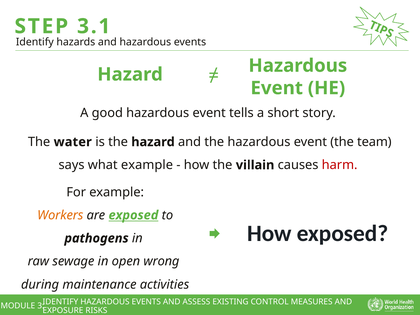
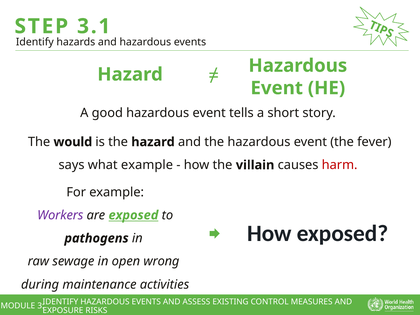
water: water -> would
team: team -> fever
Workers colour: orange -> purple
